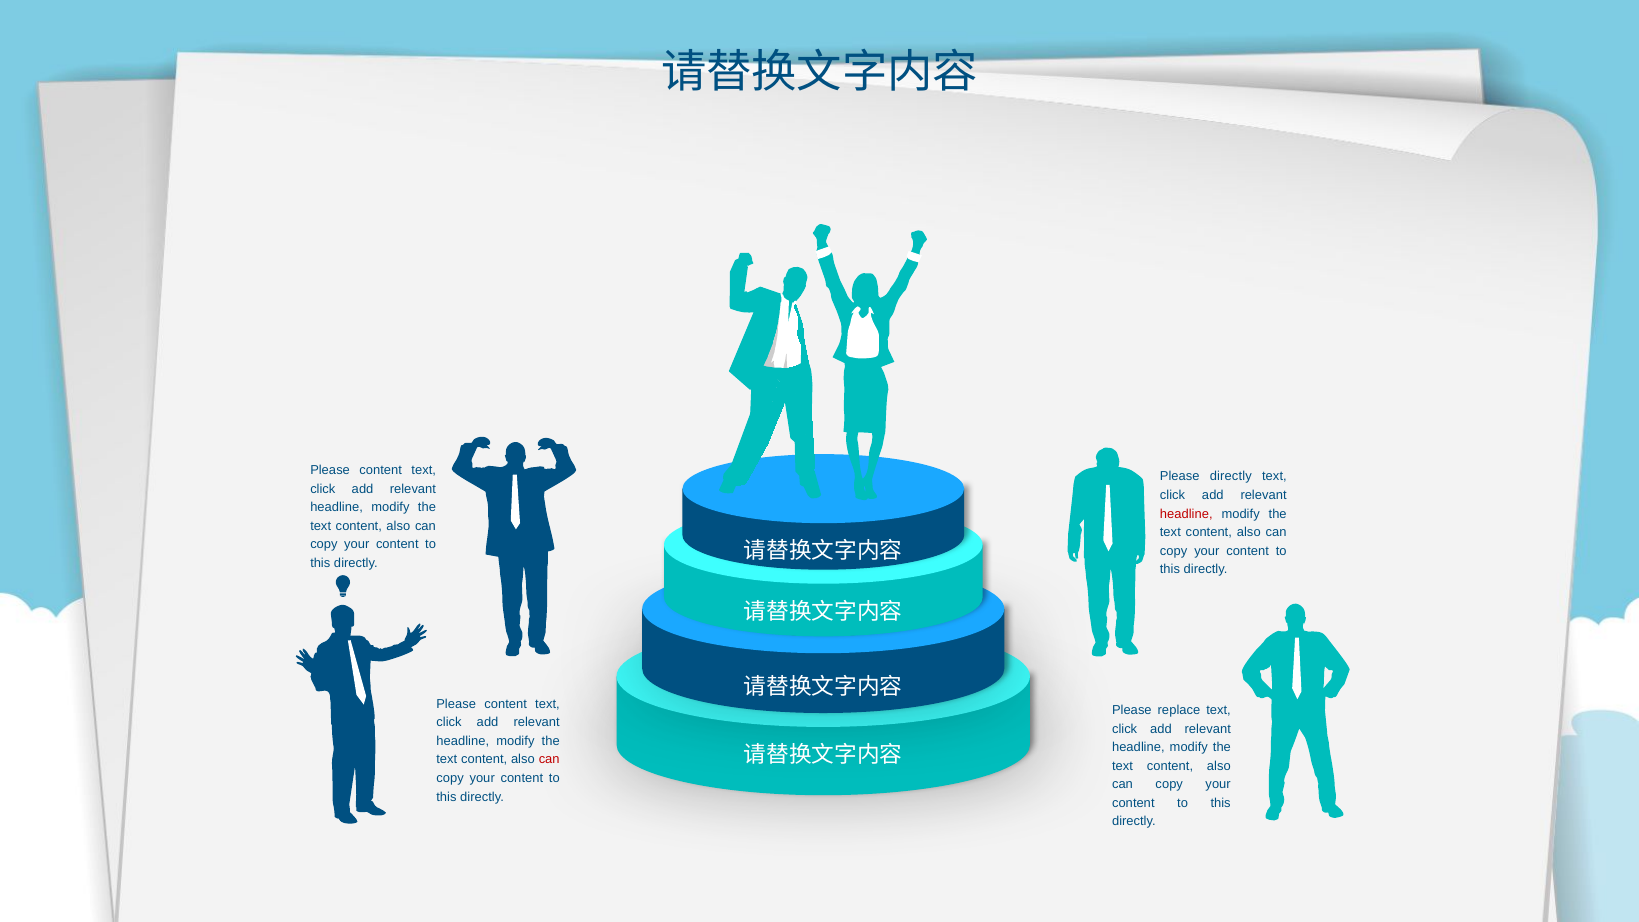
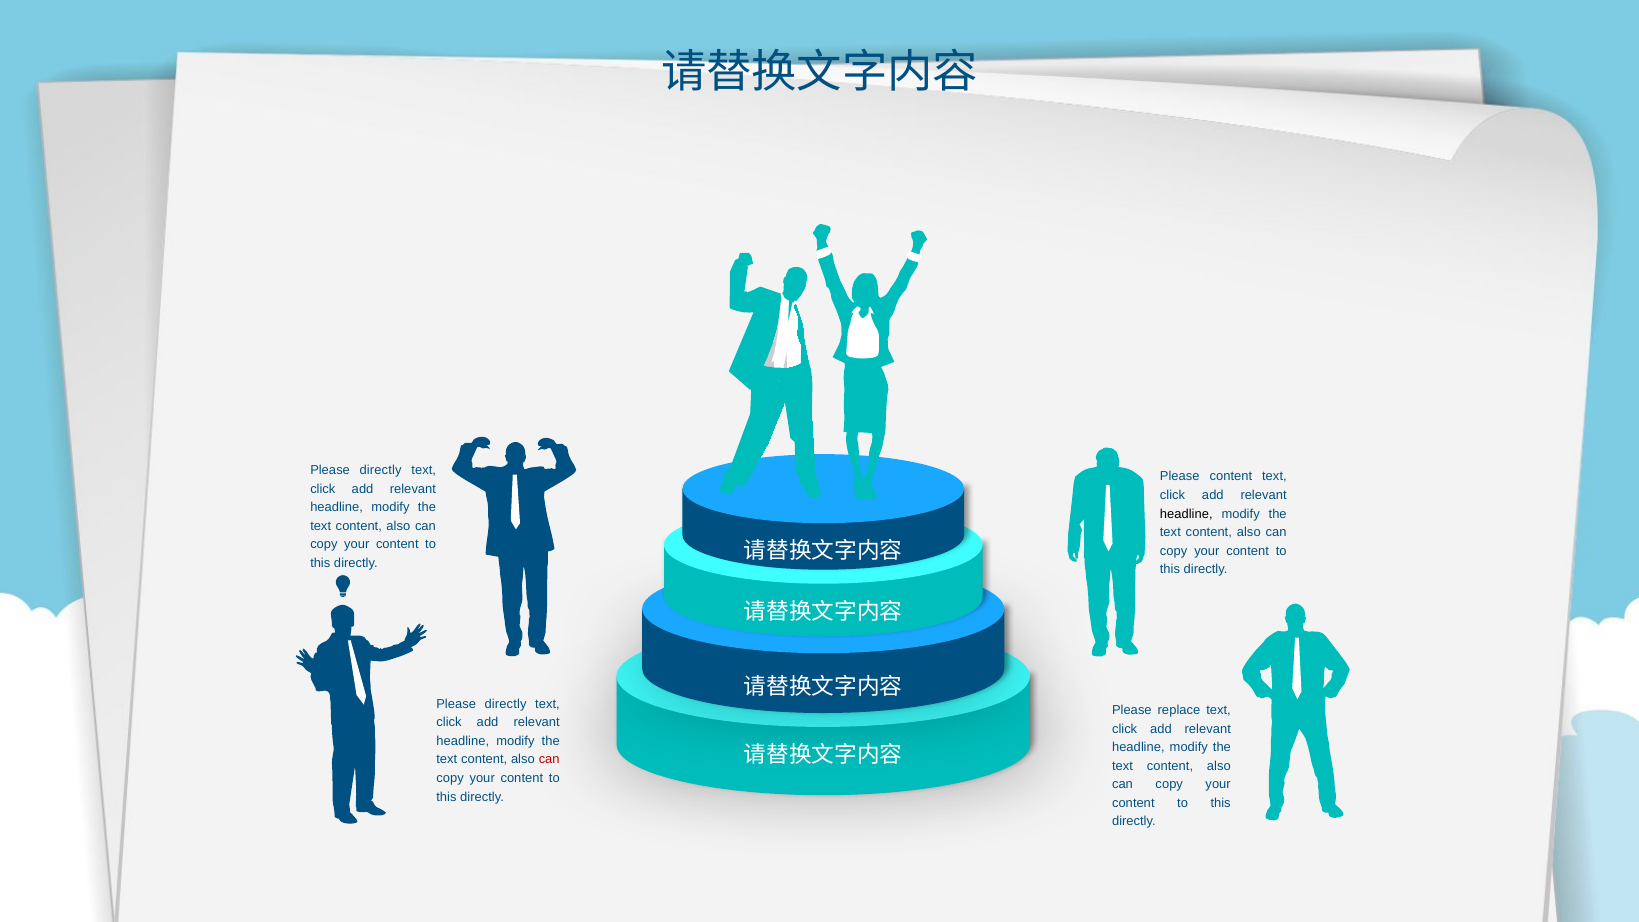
content at (381, 470): content -> directly
Please directly: directly -> content
headline at (1186, 514) colour: red -> black
content at (506, 704): content -> directly
